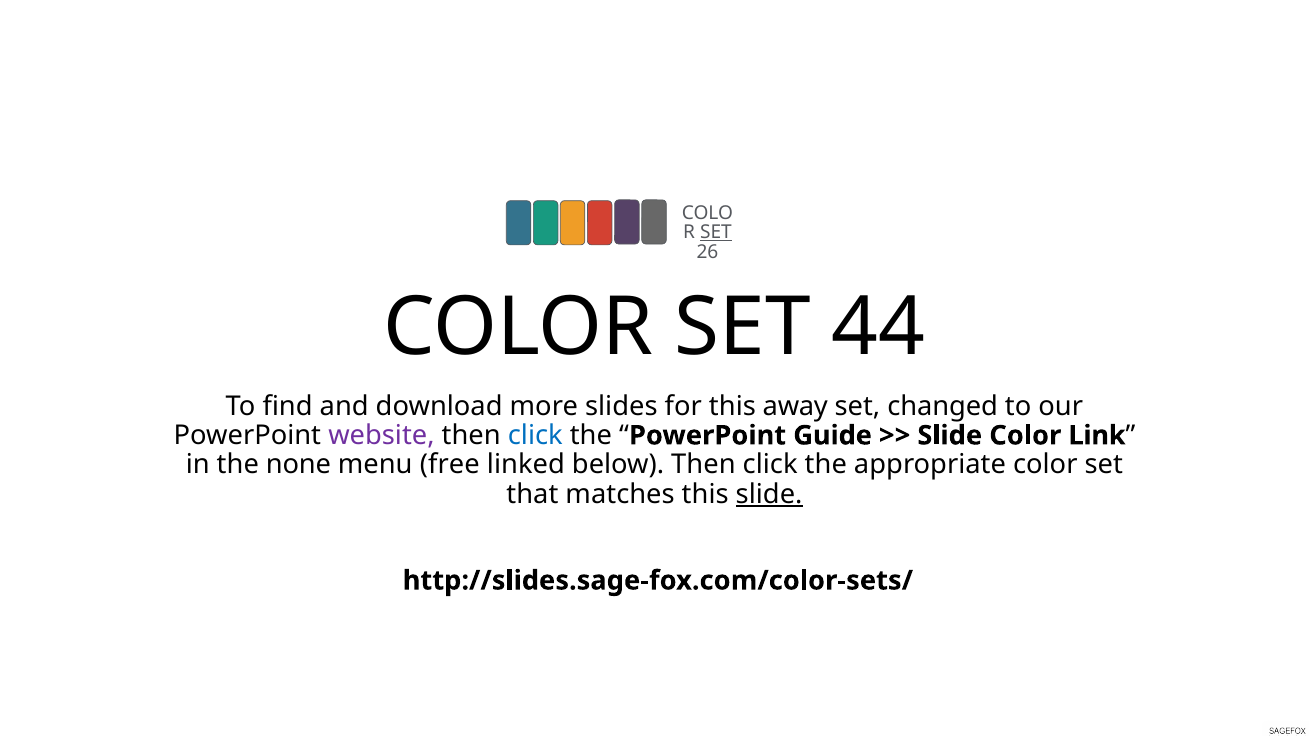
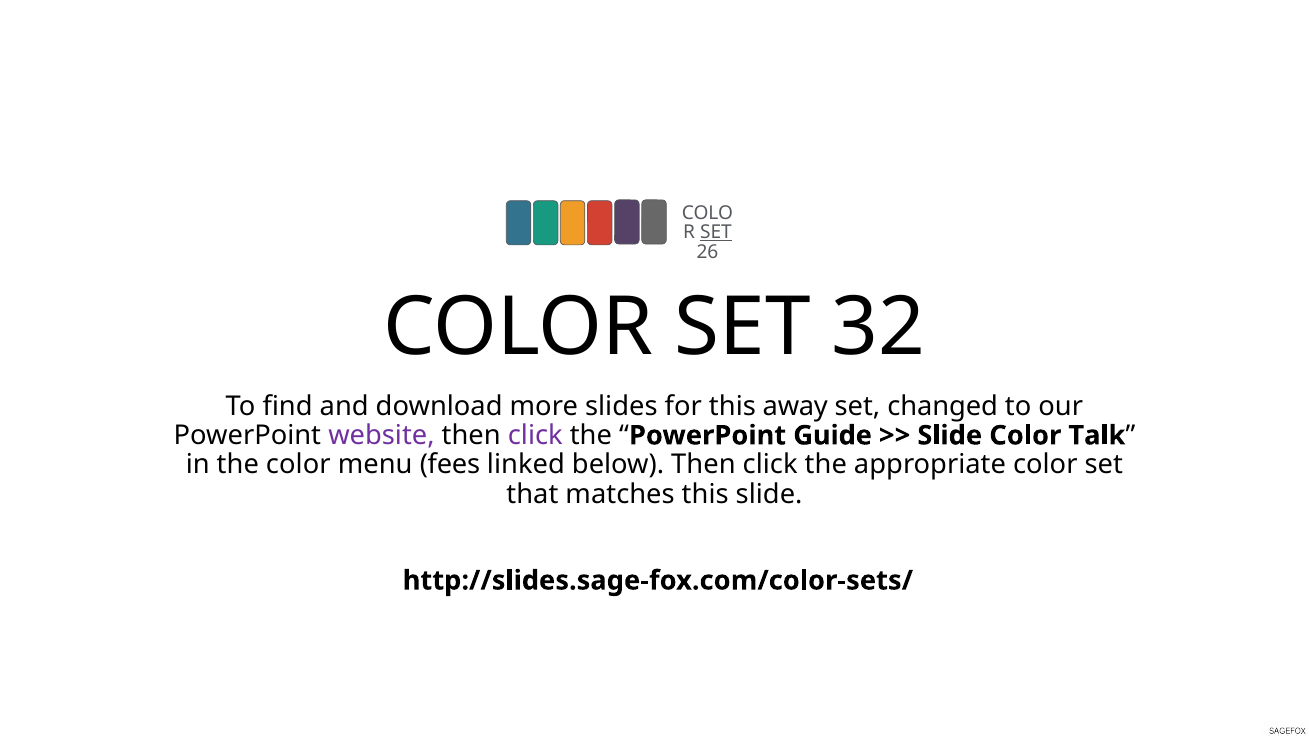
44: 44 -> 32
click at (535, 436) colour: blue -> purple
Link: Link -> Talk
the none: none -> color
free: free -> fees
slide at (769, 495) underline: present -> none
